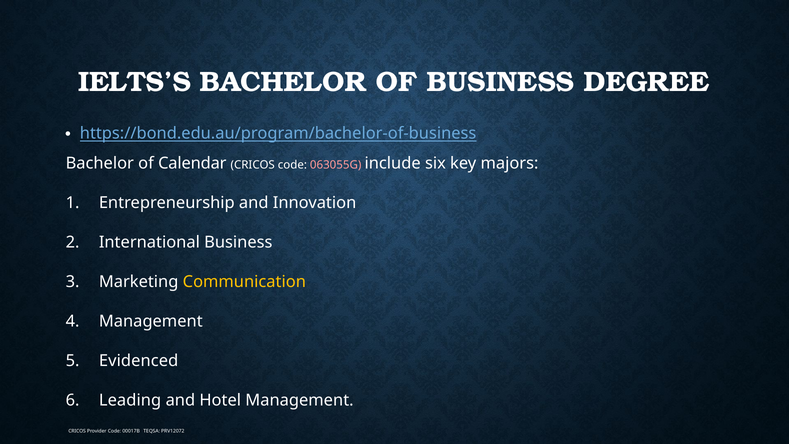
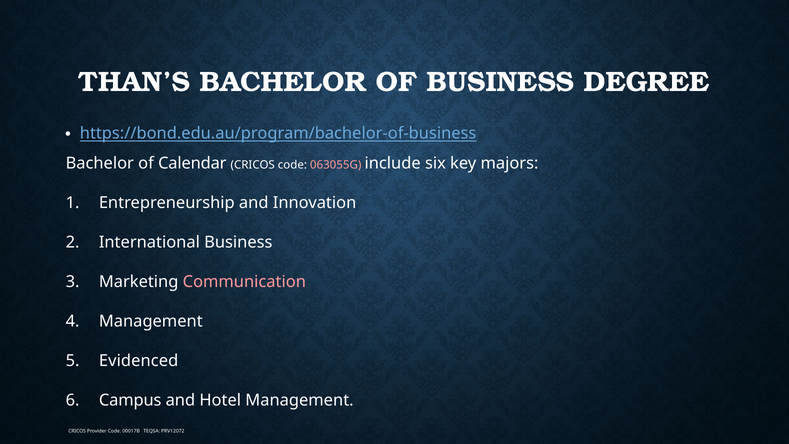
IELTS’S: IELTS’S -> THAN’S
Communication colour: yellow -> pink
Leading: Leading -> Campus
